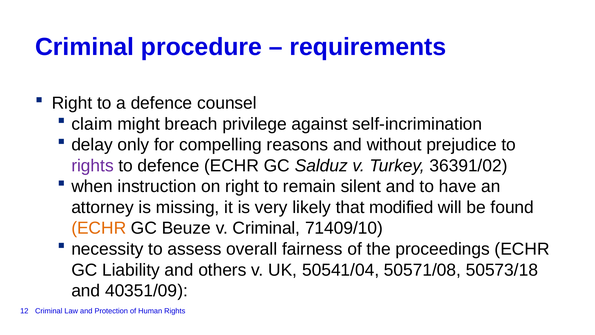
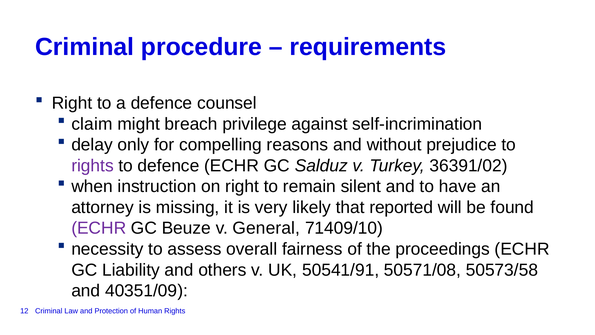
modified: modified -> reported
ECHR at (99, 228) colour: orange -> purple
v Criminal: Criminal -> General
50541/04: 50541/04 -> 50541/91
50573/18: 50573/18 -> 50573/58
